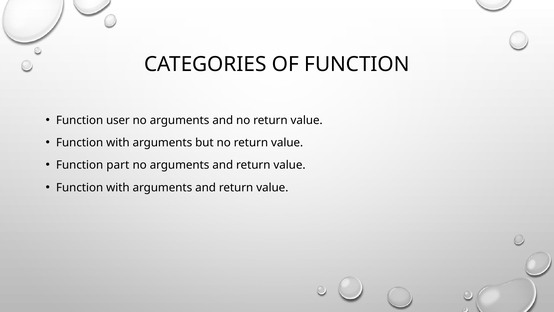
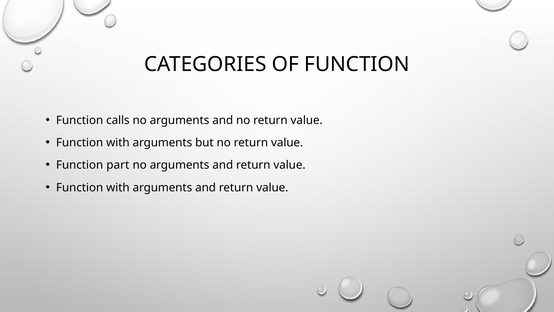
user: user -> calls
